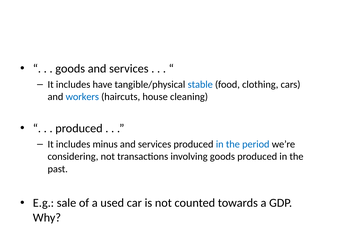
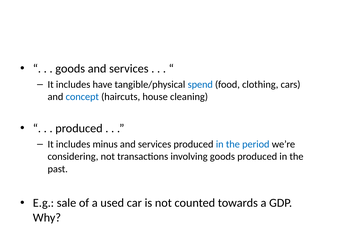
stable: stable -> spend
workers: workers -> concept
